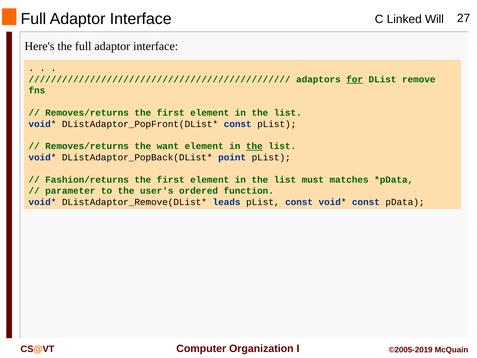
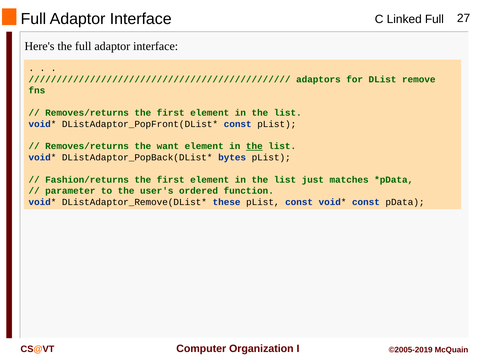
Will at (434, 19): Will -> Full
for underline: present -> none
point: point -> bytes
must: must -> just
leads: leads -> these
